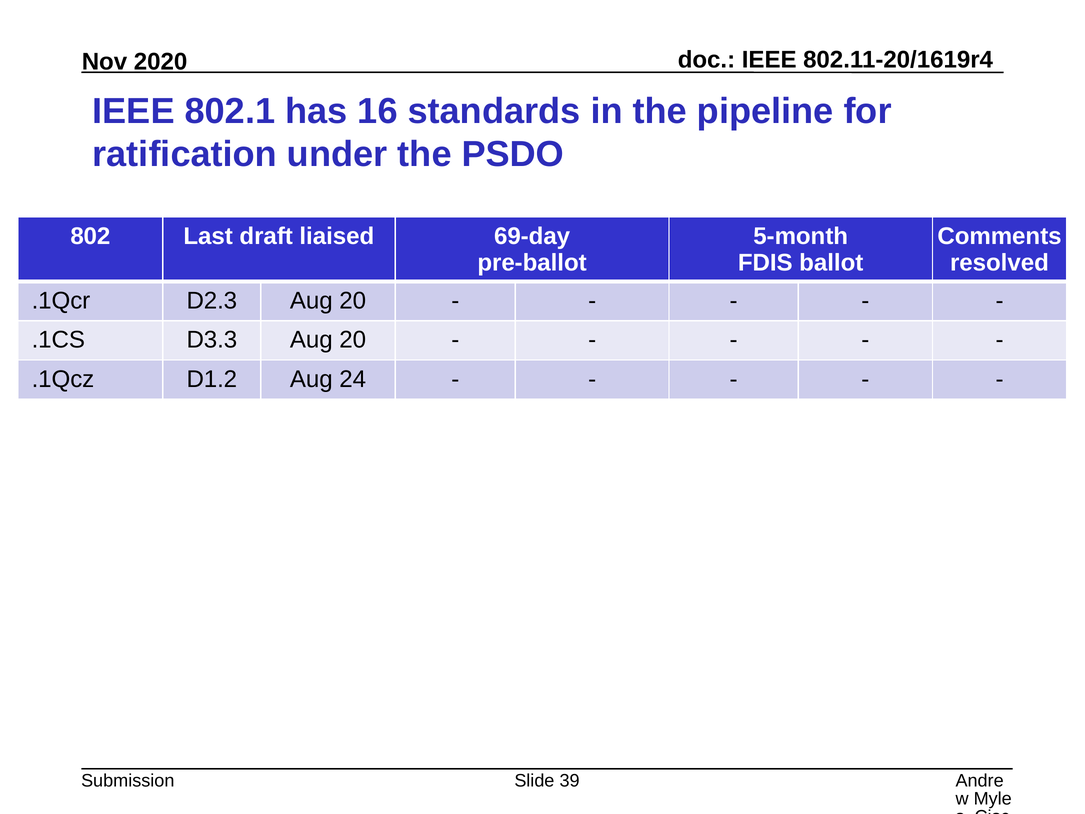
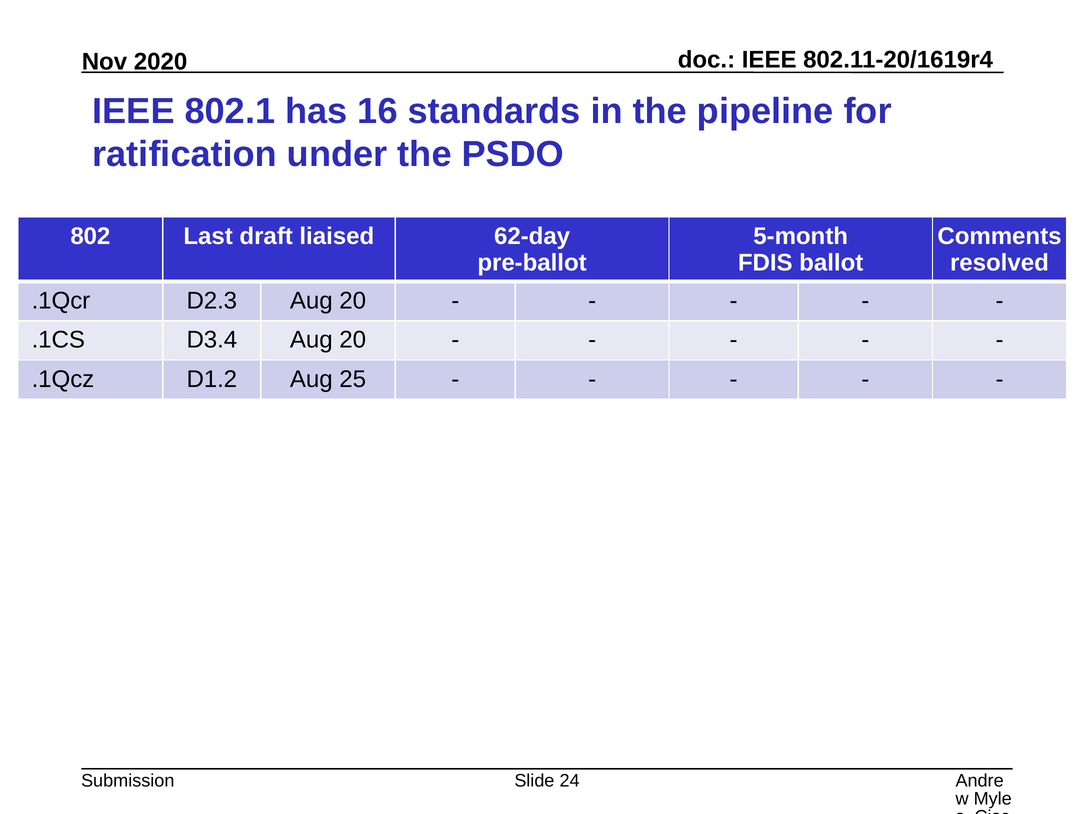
69-day: 69-day -> 62-day
D3.3: D3.3 -> D3.4
24: 24 -> 25
39: 39 -> 24
